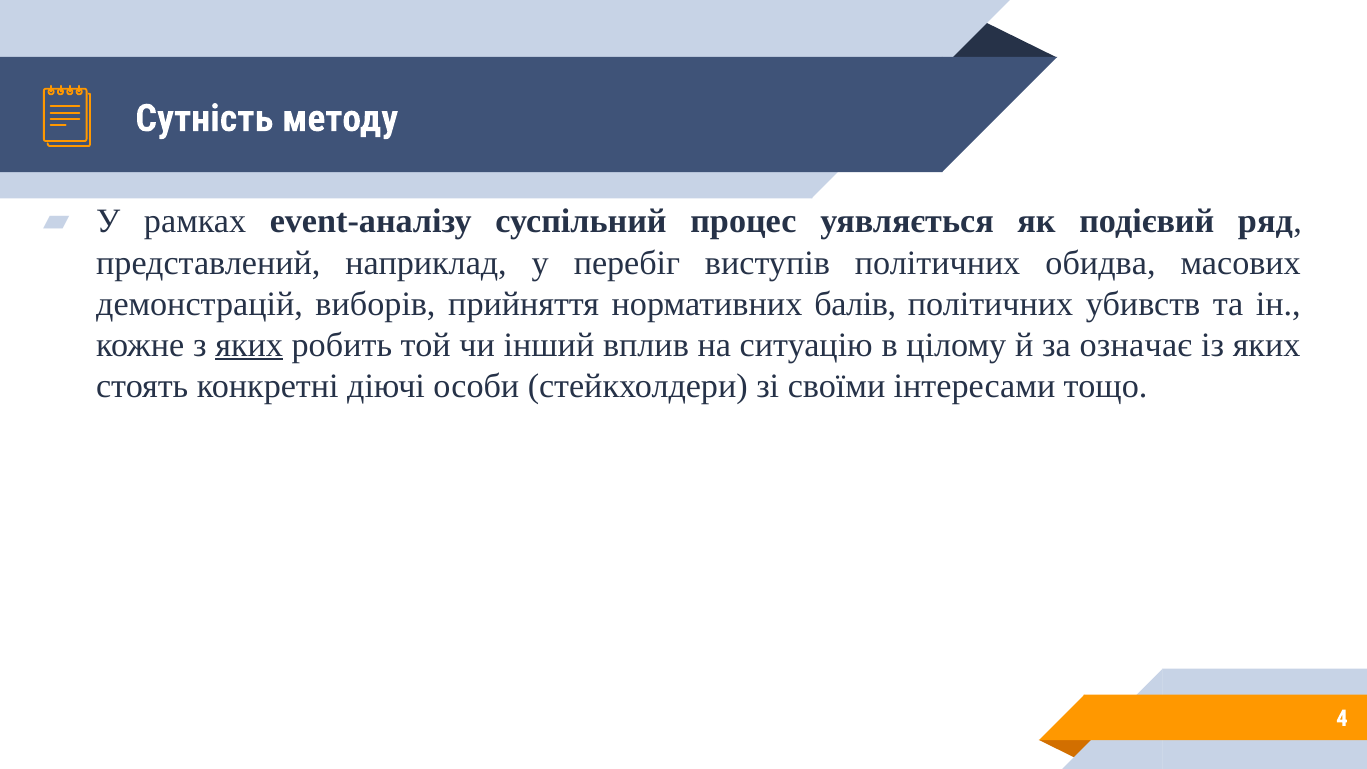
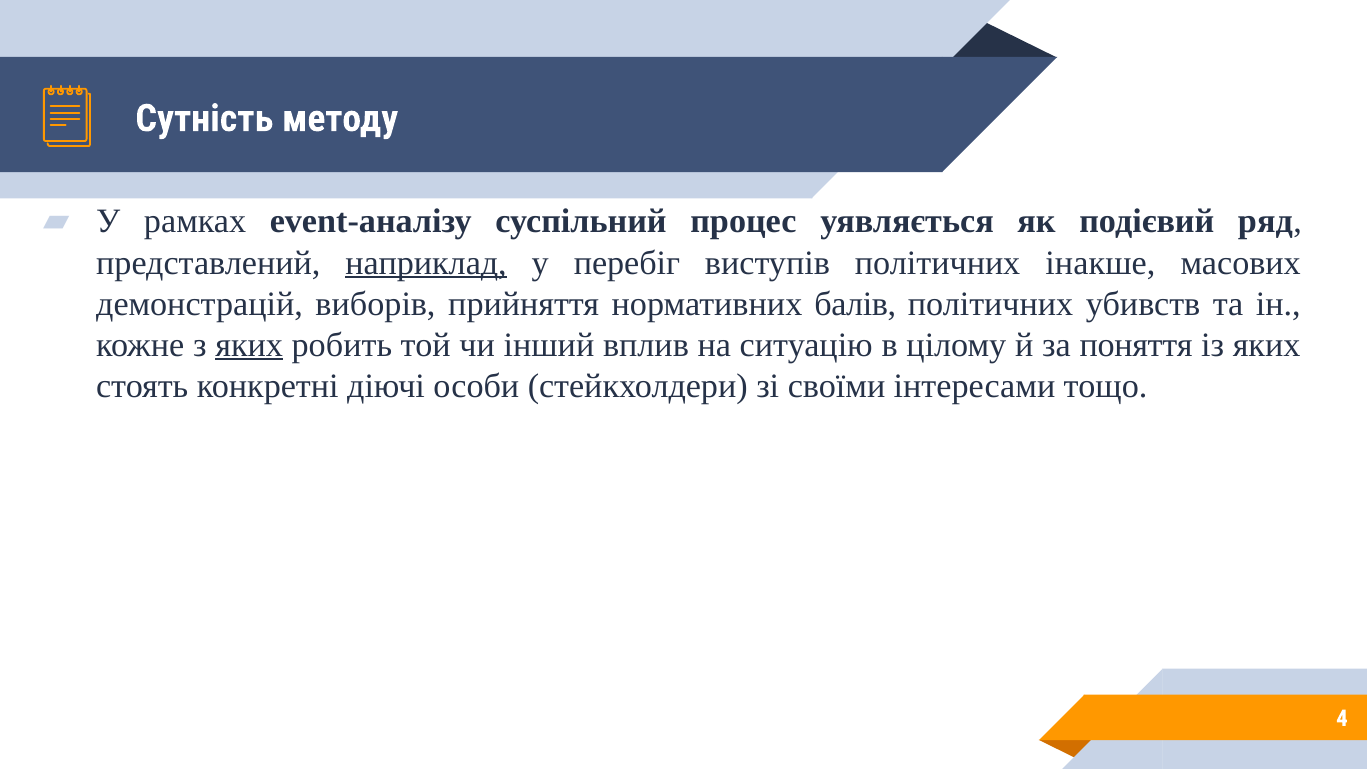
наприклад underline: none -> present
обидва: обидва -> інакше
означає: означає -> поняття
